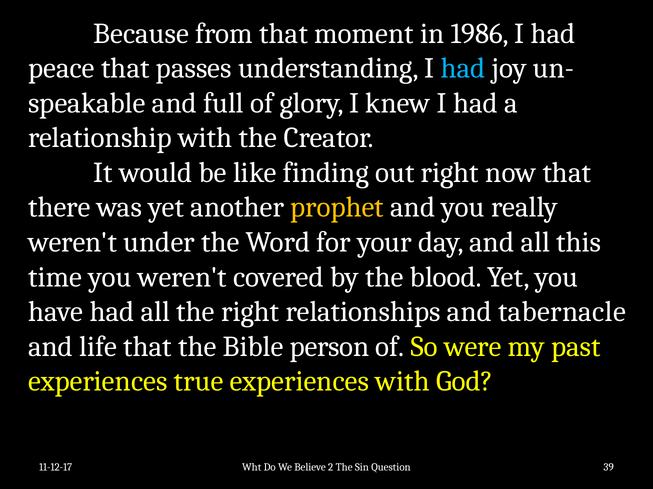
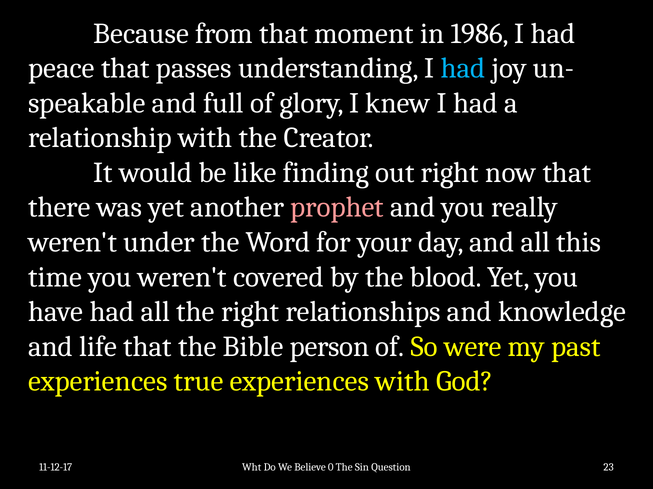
prophet colour: yellow -> pink
tabernacle: tabernacle -> knowledge
2: 2 -> 0
39: 39 -> 23
